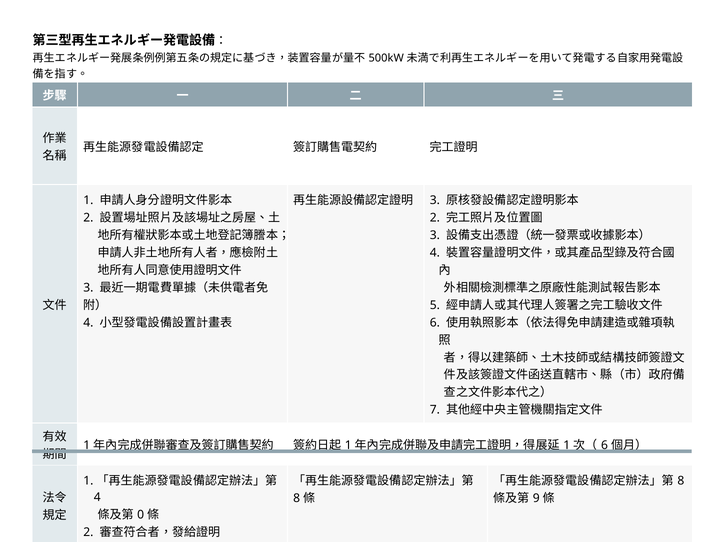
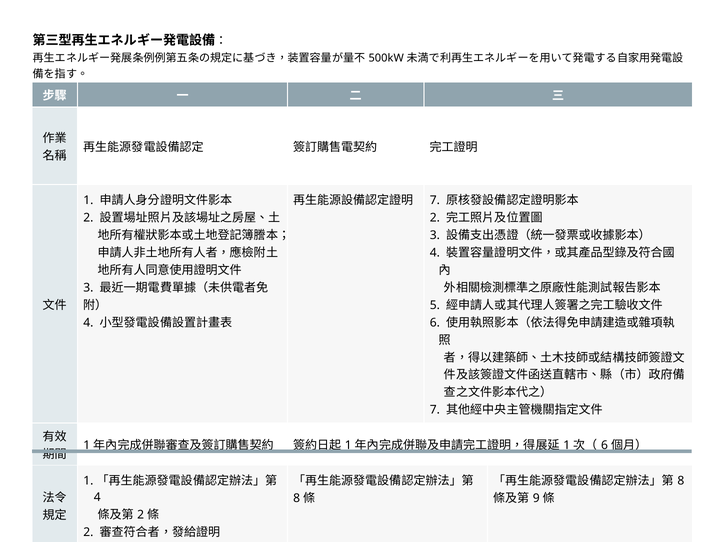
3 at (435, 200): 3 -> 7
0 at (141, 515): 0 -> 2
